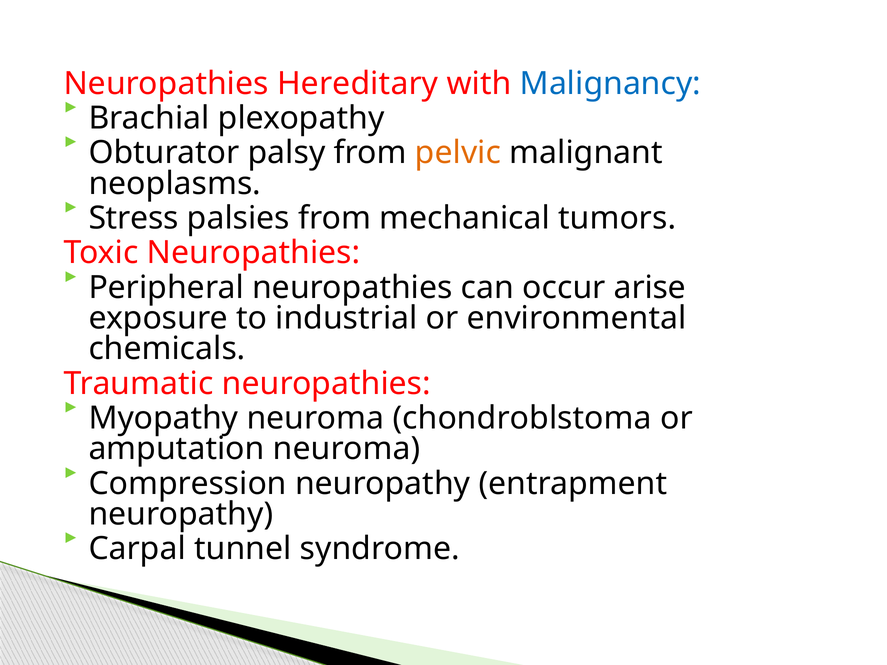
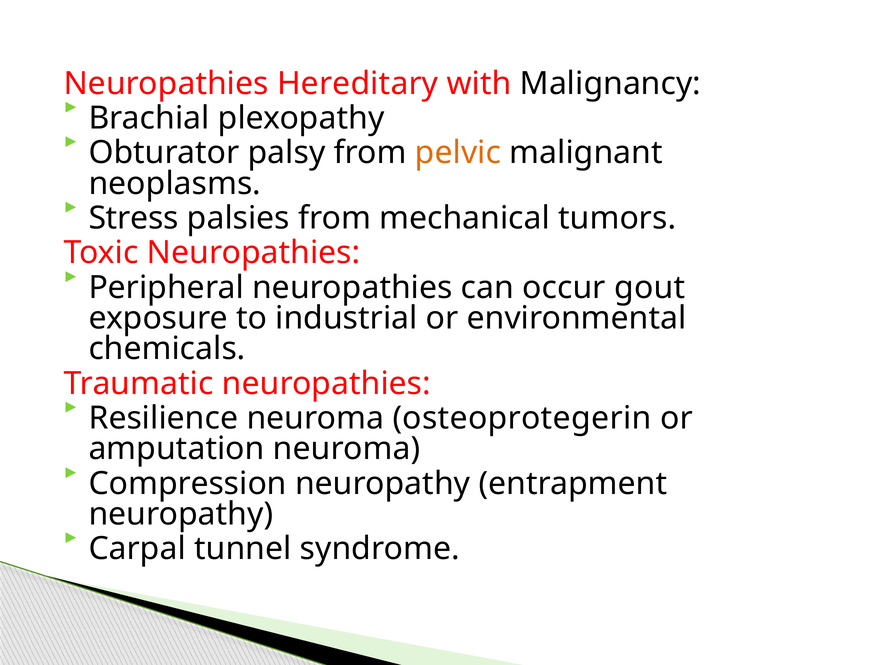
Malignancy colour: blue -> black
arise: arise -> gout
Myopathy: Myopathy -> Resilience
chondroblstoma: chondroblstoma -> osteoprotegerin
